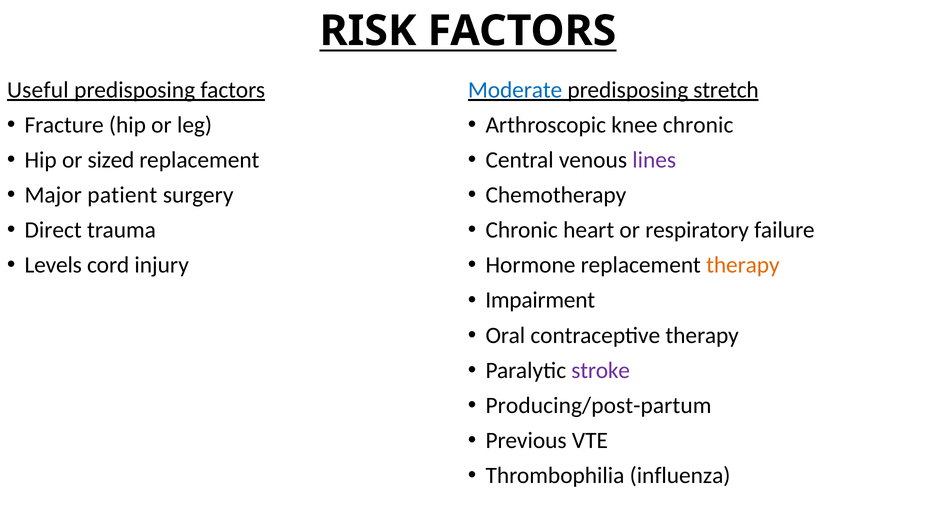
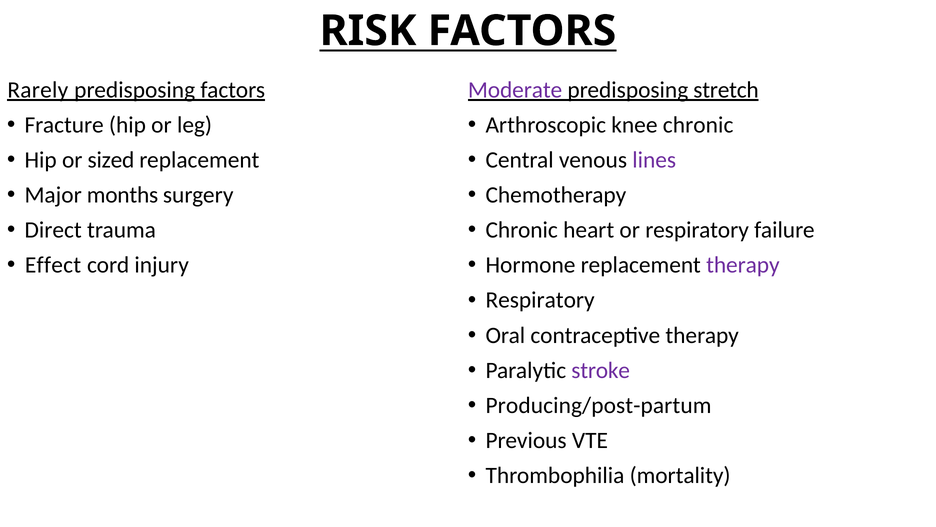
Useful: Useful -> Rarely
Moderate colour: blue -> purple
patient: patient -> months
Levels: Levels -> Effect
therapy at (743, 265) colour: orange -> purple
Impairment at (540, 300): Impairment -> Respiratory
influenza: influenza -> mortality
